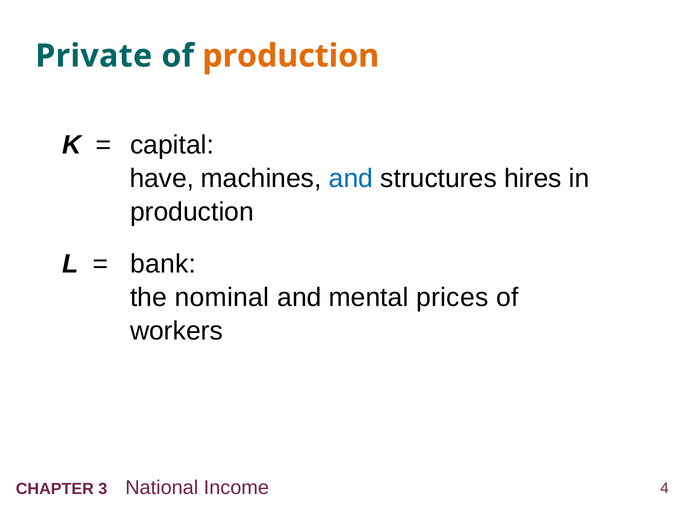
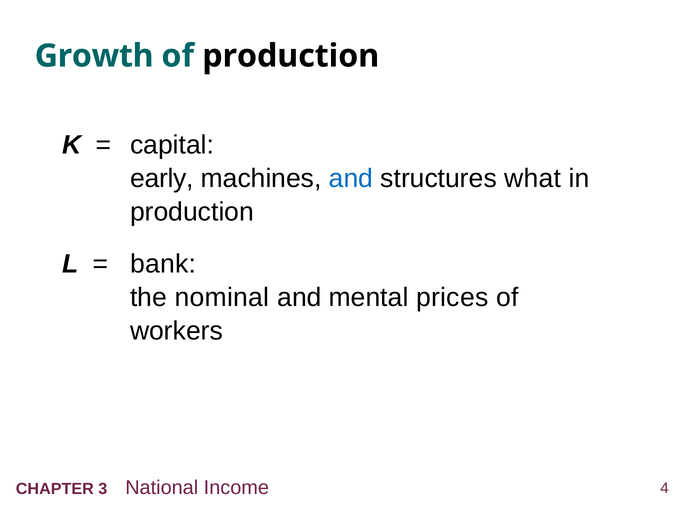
Private: Private -> Growth
production at (291, 56) colour: orange -> black
have: have -> early
hires: hires -> what
